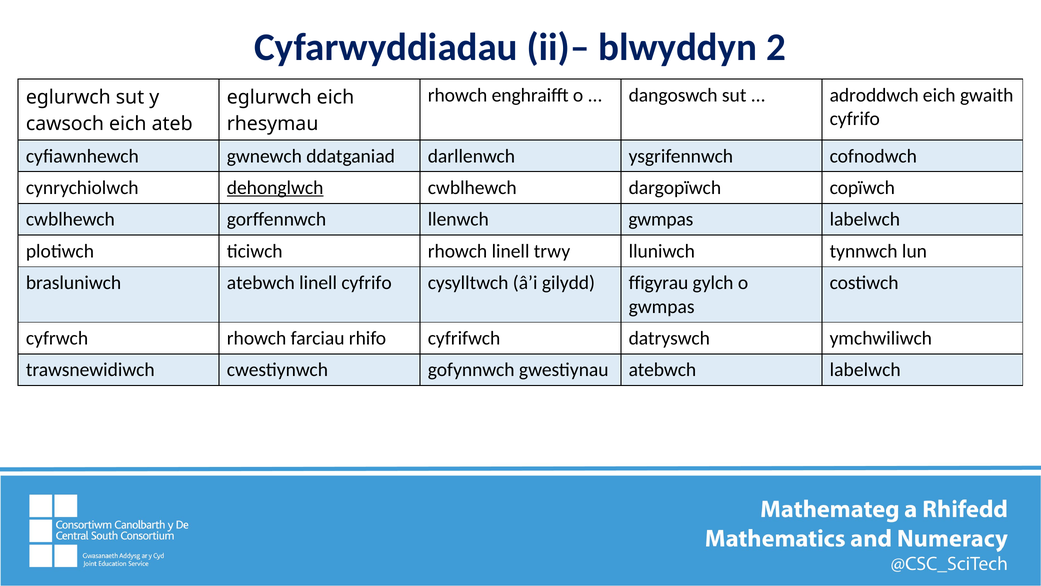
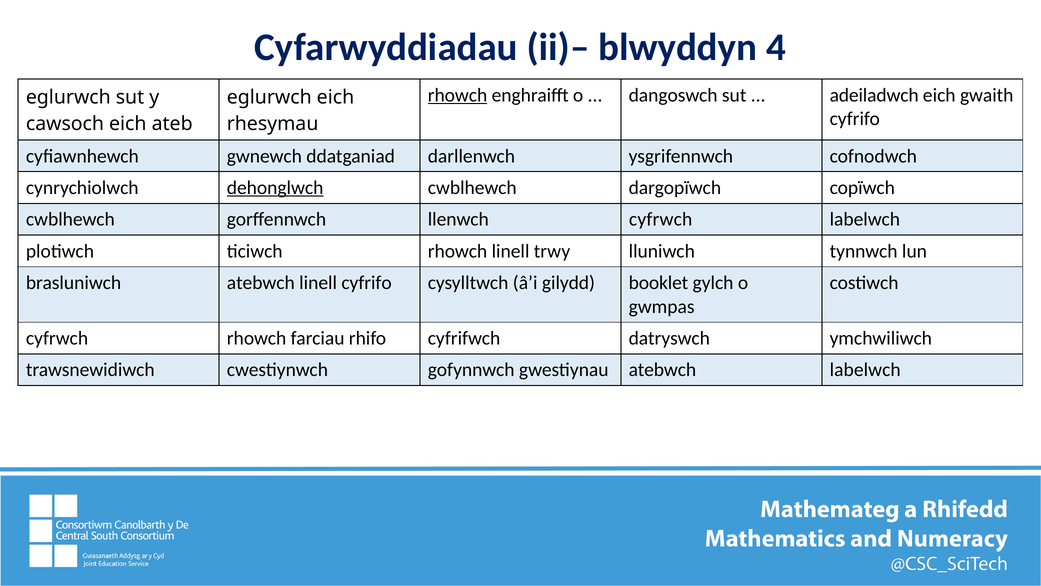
2: 2 -> 4
rhowch at (458, 95) underline: none -> present
adroddwch: adroddwch -> adeiladwch
llenwch gwmpas: gwmpas -> cyfrwch
ffigyrau: ffigyrau -> booklet
